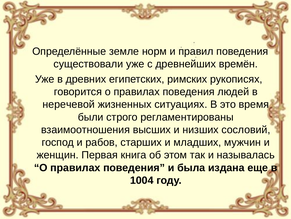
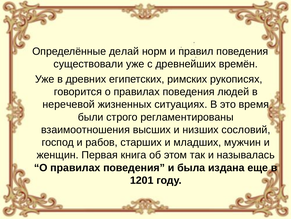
земле: земле -> делай
1004: 1004 -> 1201
